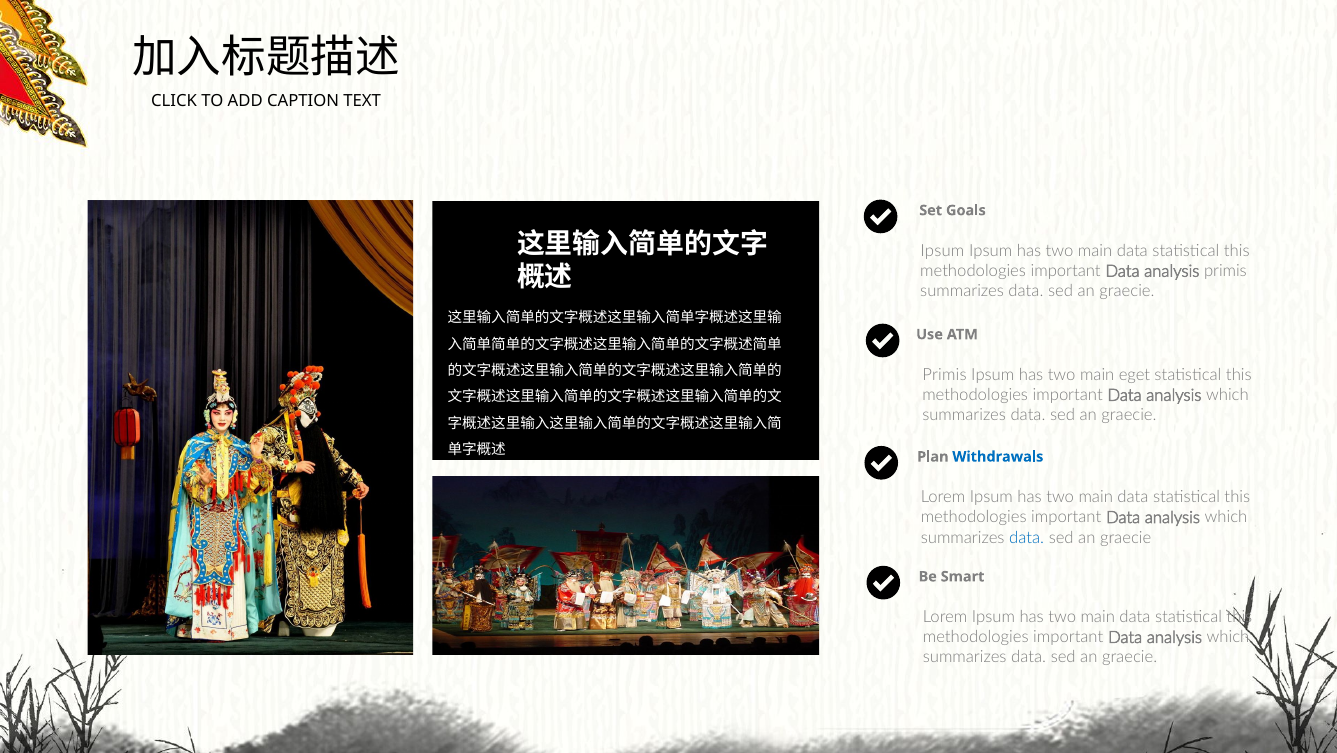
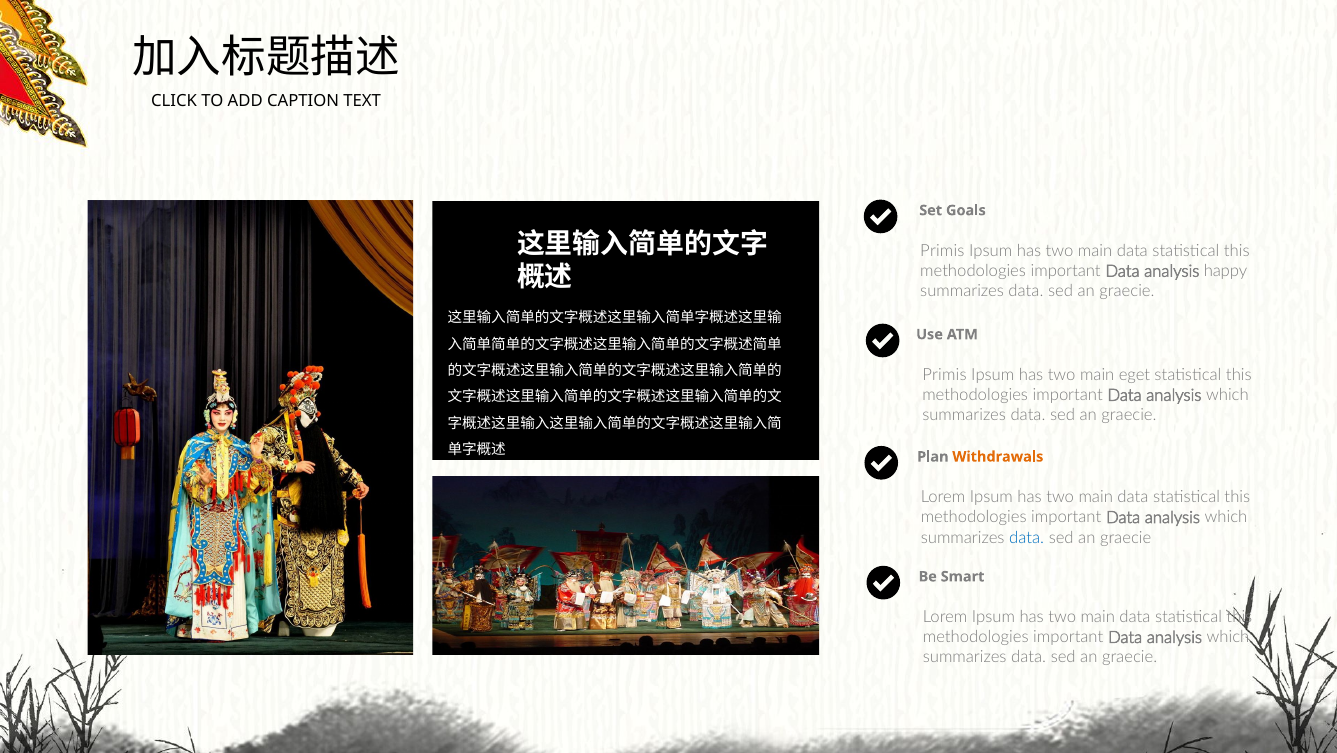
Ipsum at (942, 251): Ipsum -> Primis
analysis primis: primis -> happy
Withdrawals colour: blue -> orange
